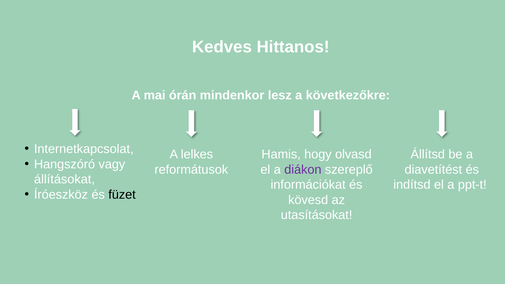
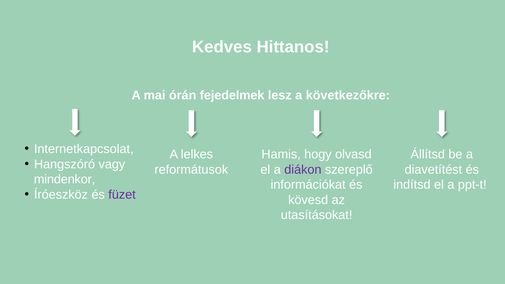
mindenkor: mindenkor -> fejedelmek
állításokat: állításokat -> mindenkor
füzet colour: black -> purple
